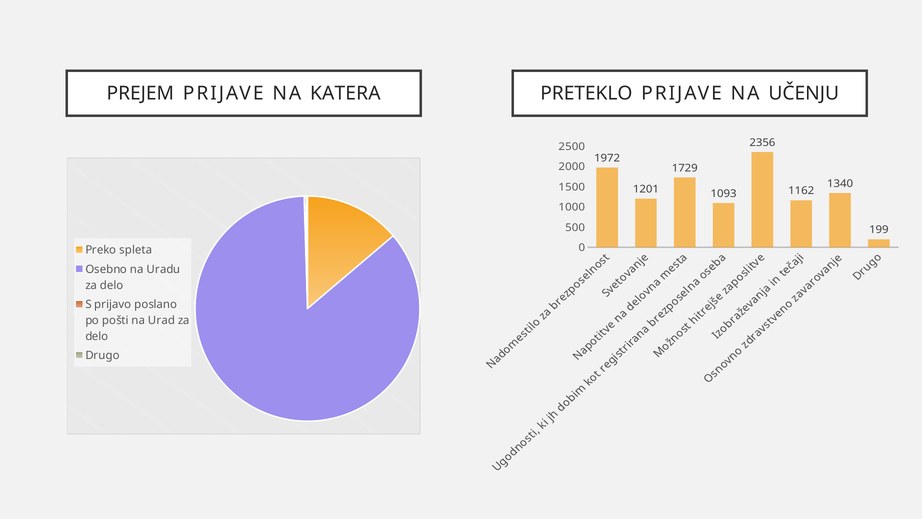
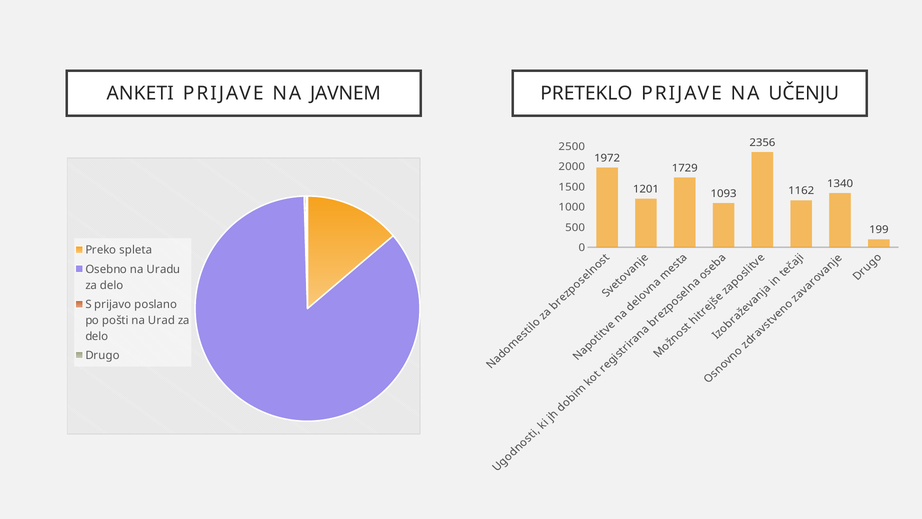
PREJEM: PREJEM -> ANKETI
KATERA: KATERA -> JAVNEM
